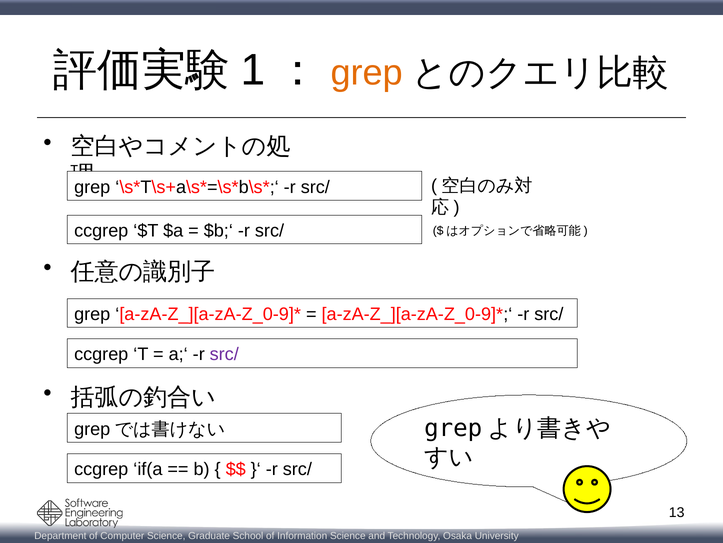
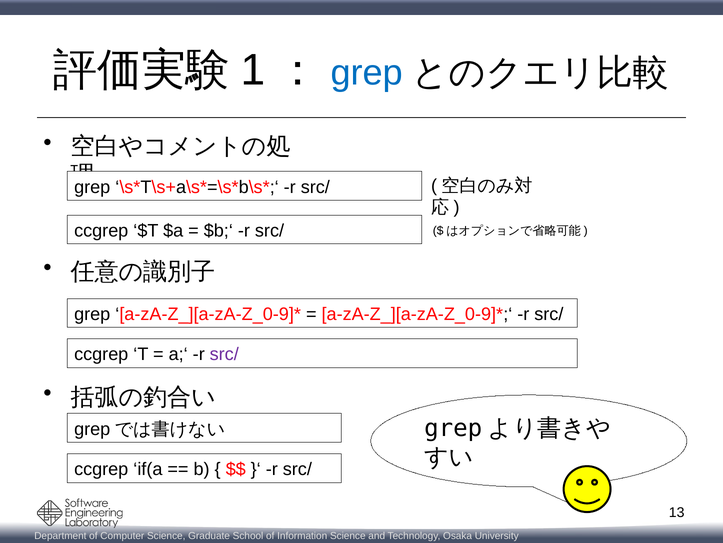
grep at (367, 73) colour: orange -> blue
